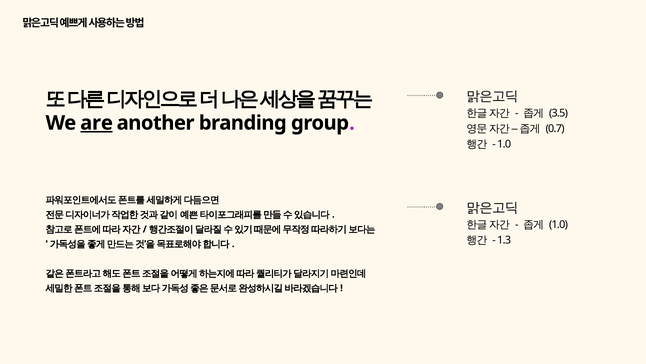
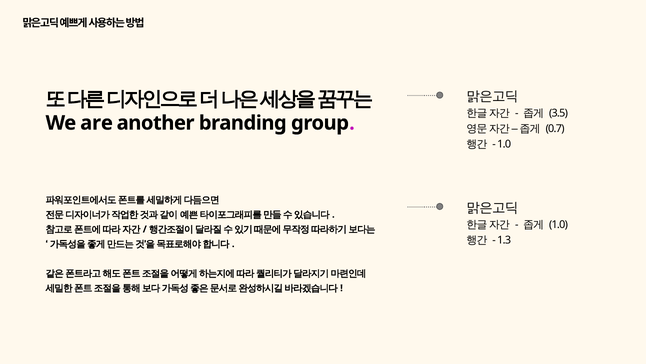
are underline: present -> none
